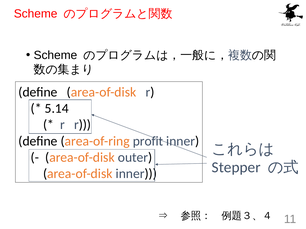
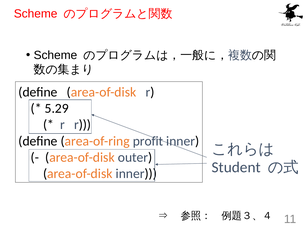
5.14: 5.14 -> 5.29
Stepper: Stepper -> Student
